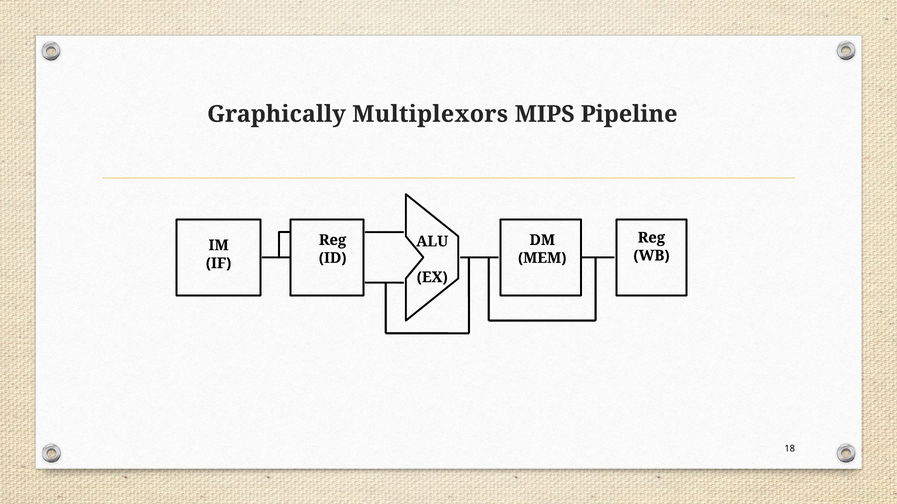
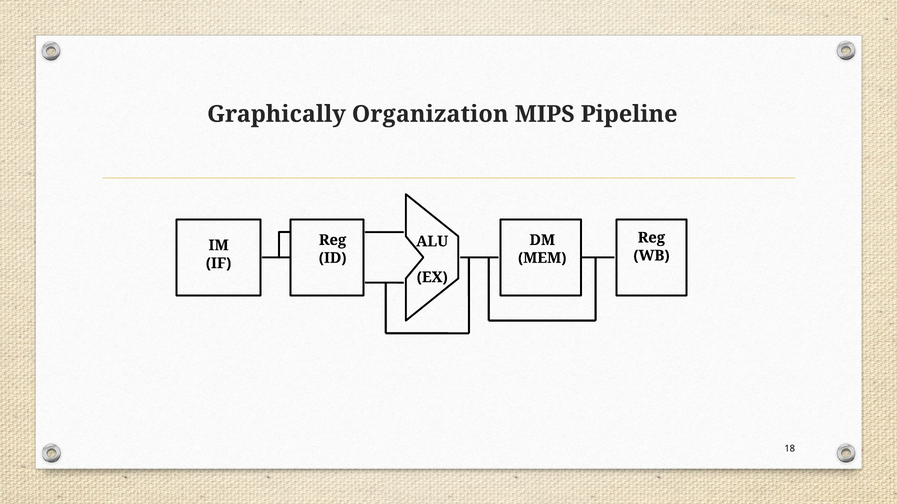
Multiplexors: Multiplexors -> Organization
